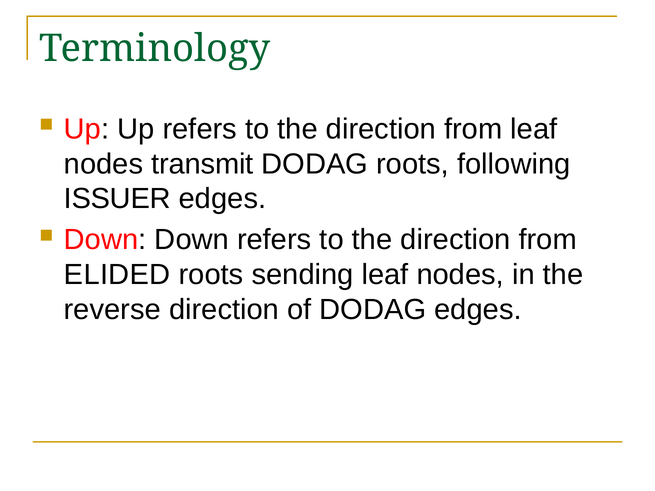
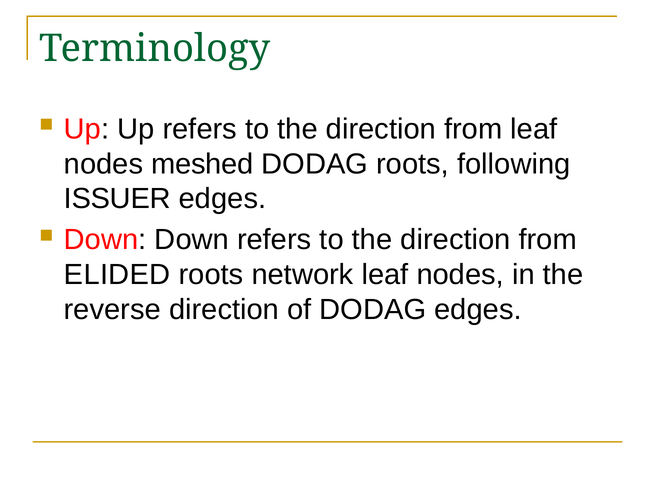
transmit: transmit -> meshed
sending: sending -> network
